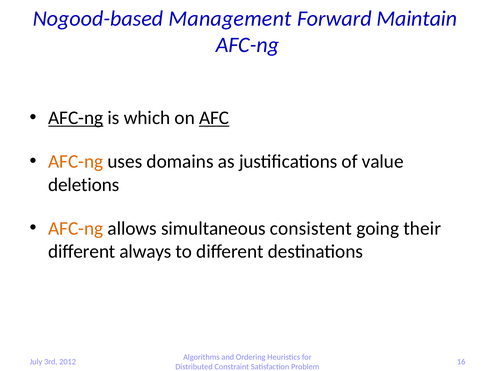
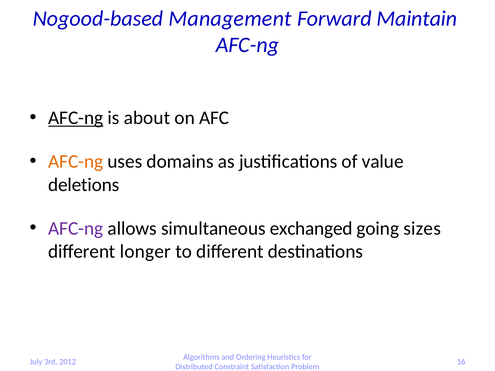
which: which -> about
AFC underline: present -> none
AFC-ng at (76, 229) colour: orange -> purple
consistent: consistent -> exchanged
their: their -> sizes
always: always -> longer
